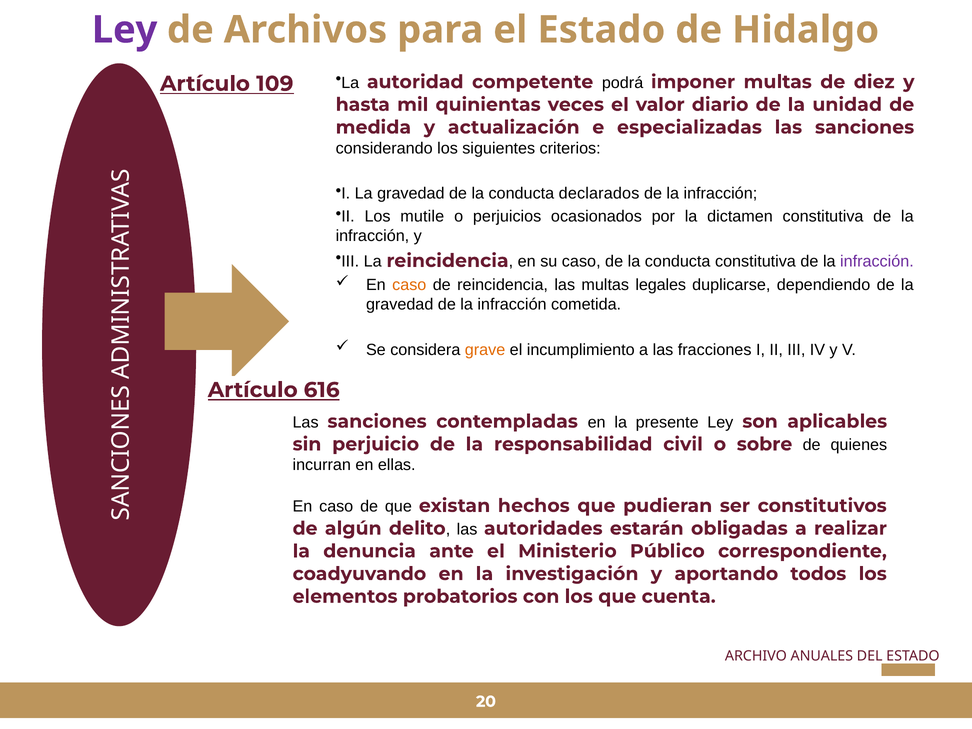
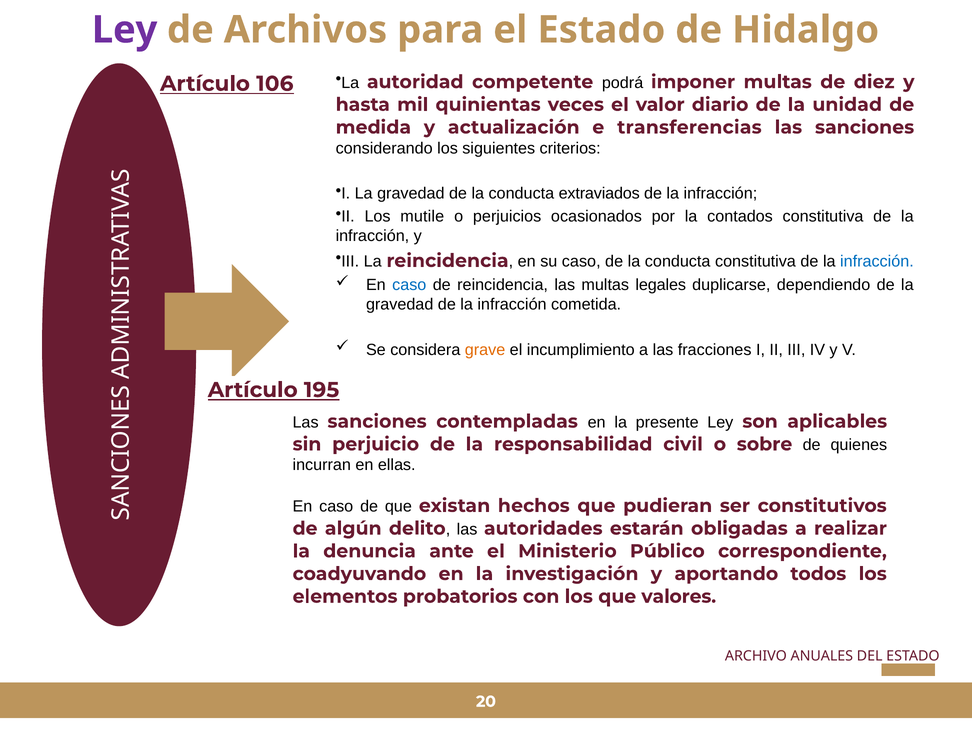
109: 109 -> 106
especializadas: especializadas -> transferencias
declarados: declarados -> extraviados
dictamen: dictamen -> contados
infracción at (877, 262) colour: purple -> blue
caso at (409, 285) colour: orange -> blue
616: 616 -> 195
cuenta: cuenta -> valores
